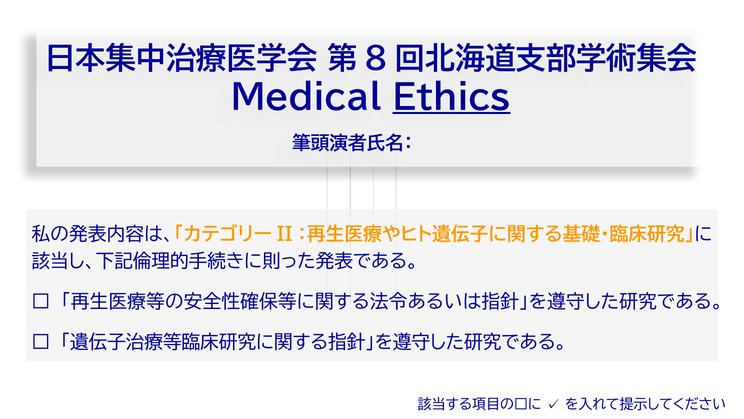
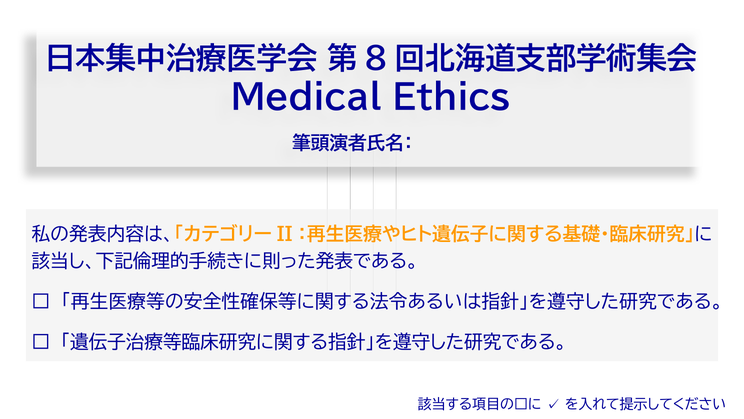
Ethics underline: present -> none
